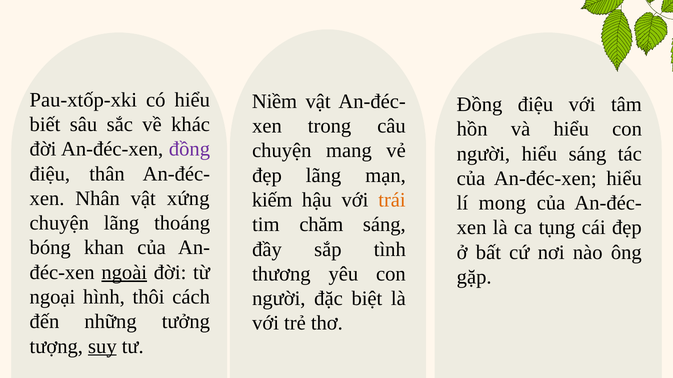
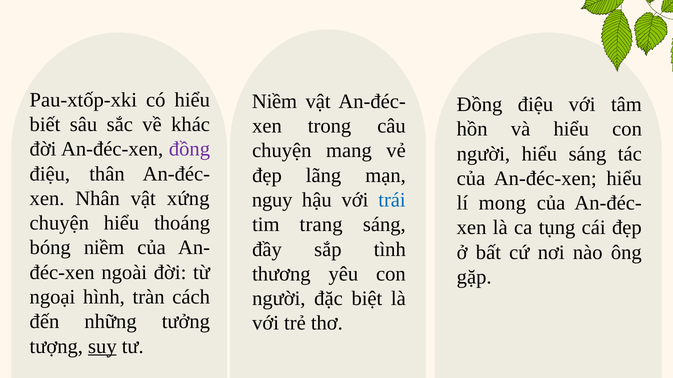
kiếm: kiếm -> nguy
trái colour: orange -> blue
chuyện lãng: lãng -> hiểu
chăm: chăm -> trang
bóng khan: khan -> niềm
ngoài underline: present -> none
thôi: thôi -> tràn
